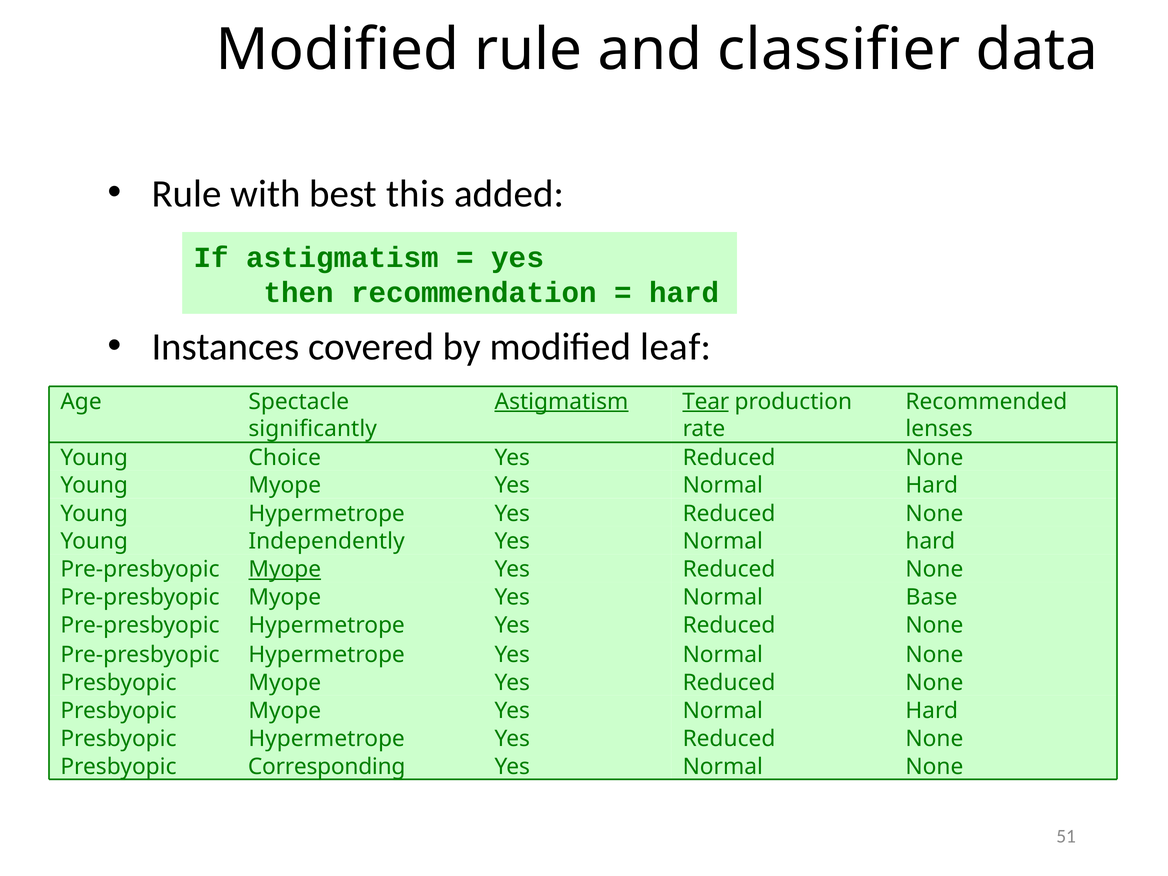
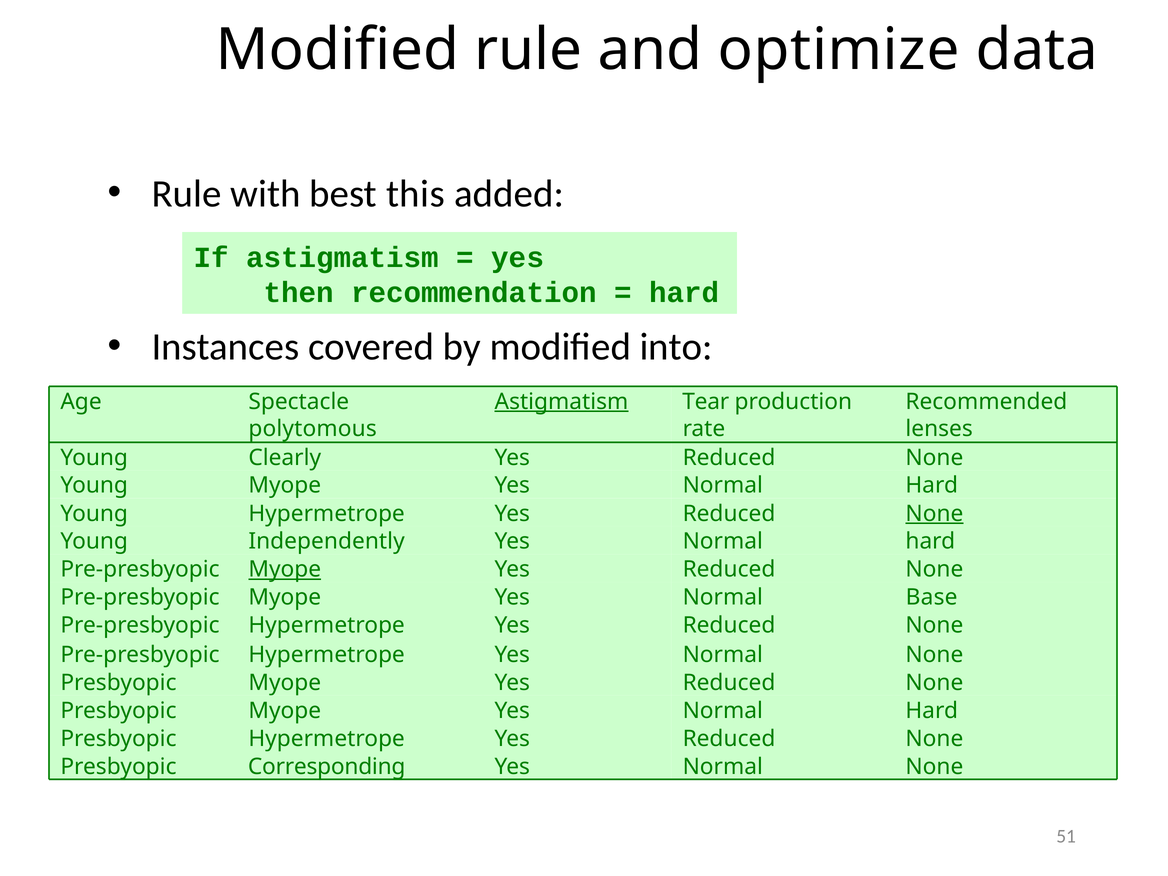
classifier: classifier -> optimize
leaf: leaf -> into
Tear underline: present -> none
significantly: significantly -> polytomous
Choice: Choice -> Clearly
None at (934, 514) underline: none -> present
